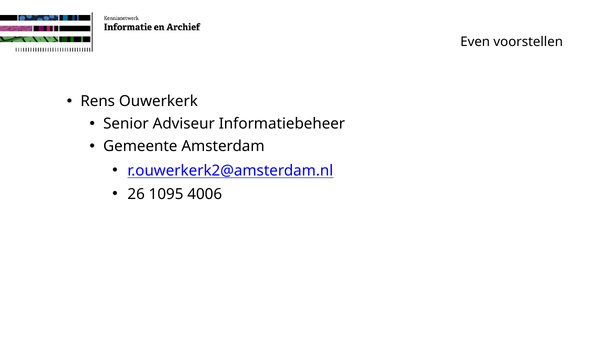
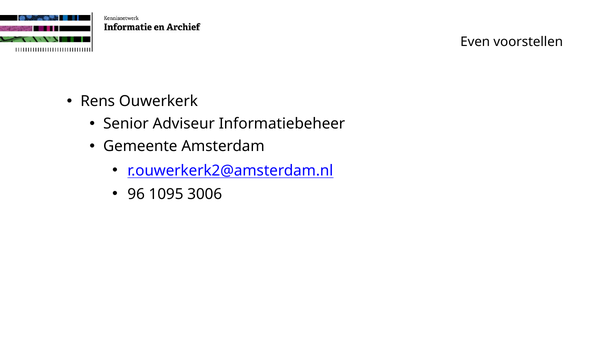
26: 26 -> 96
4006: 4006 -> 3006
